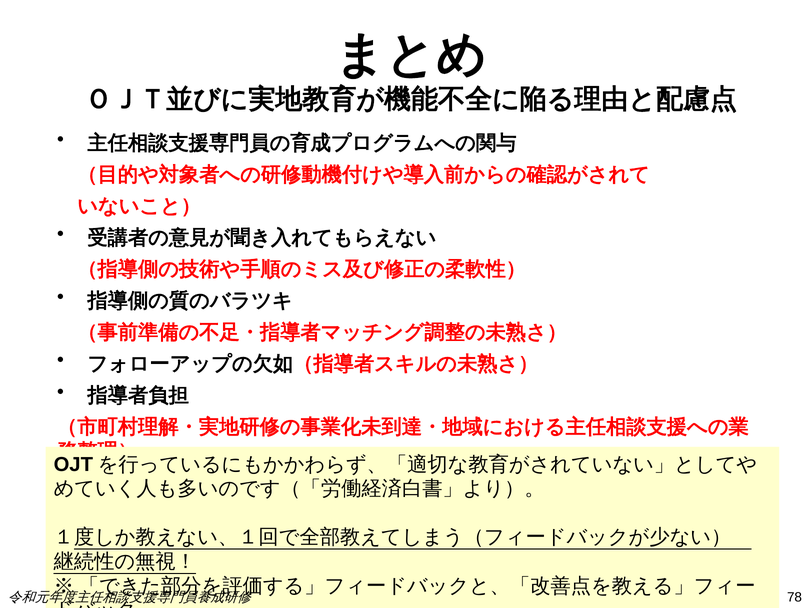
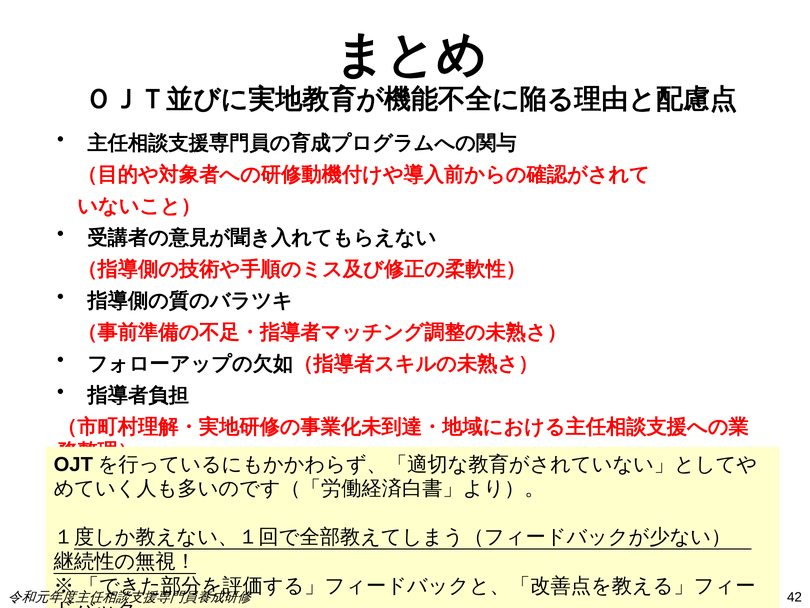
78: 78 -> 42
